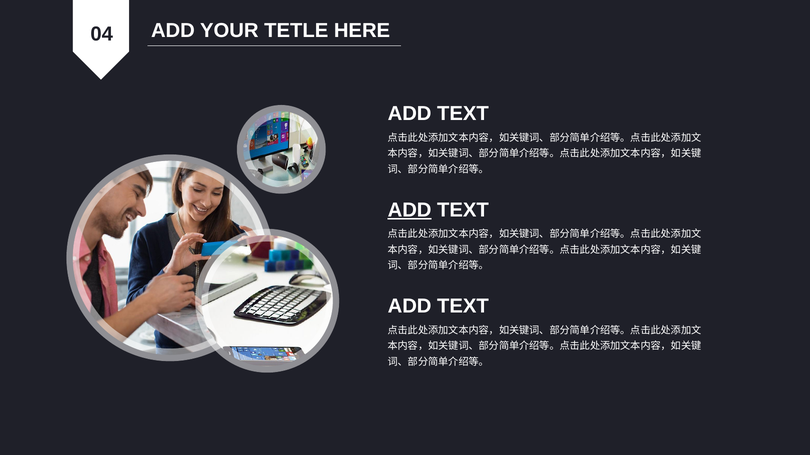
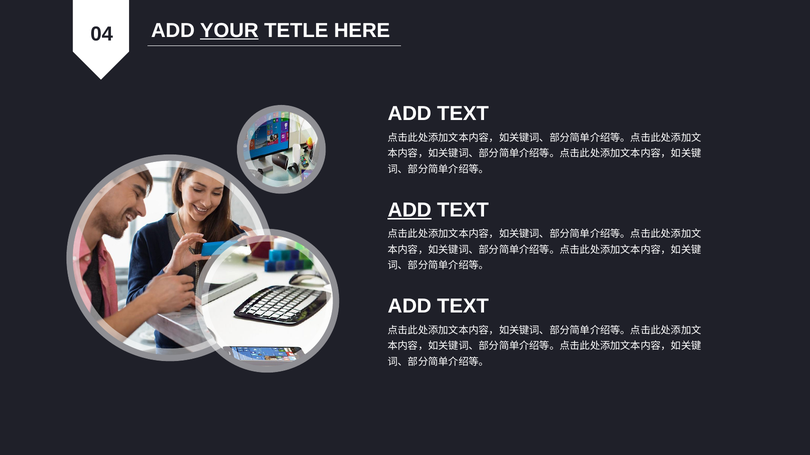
YOUR underline: none -> present
